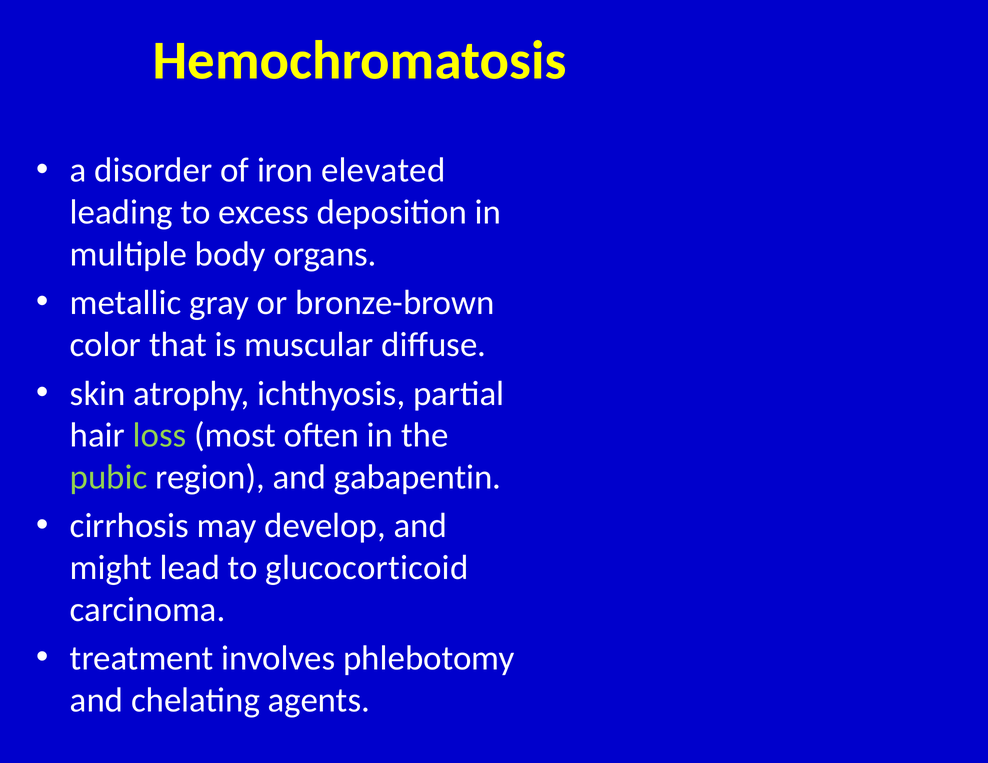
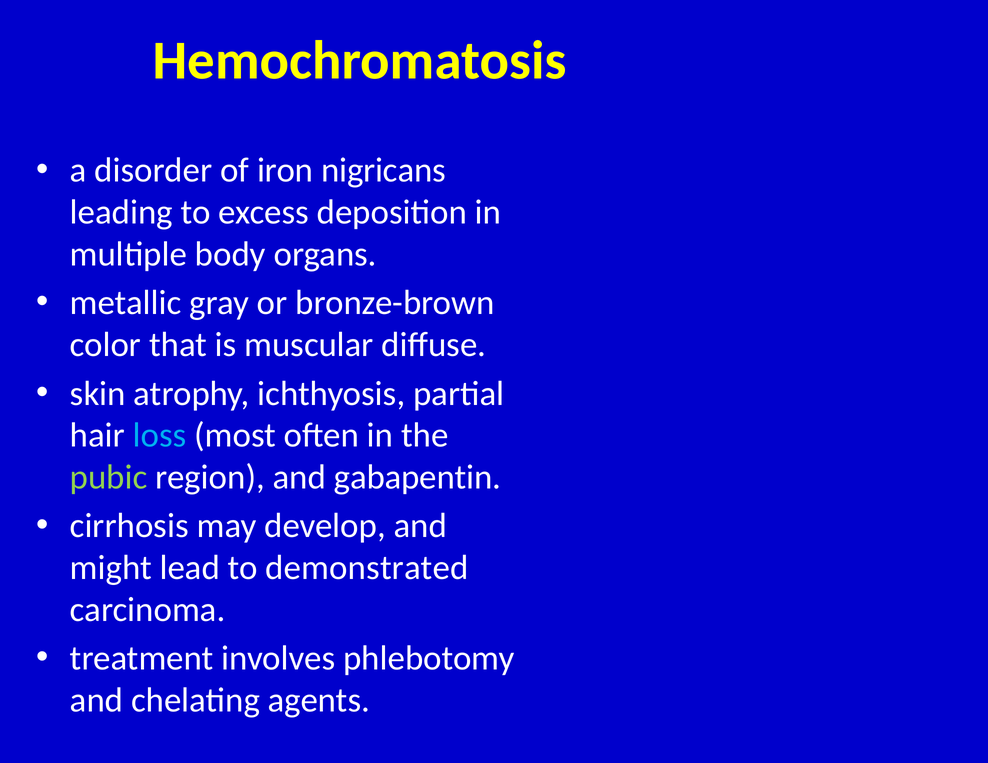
elevated: elevated -> nigricans
loss colour: light green -> light blue
glucocorticoid: glucocorticoid -> demonstrated
